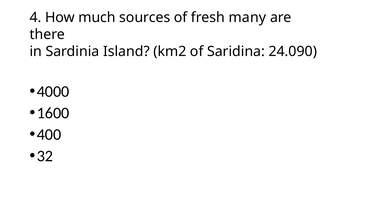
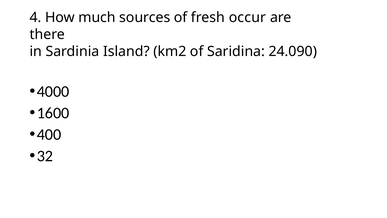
many: many -> occur
